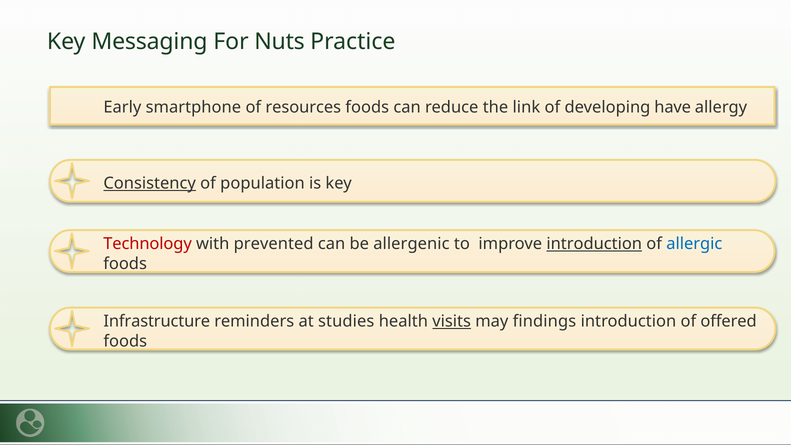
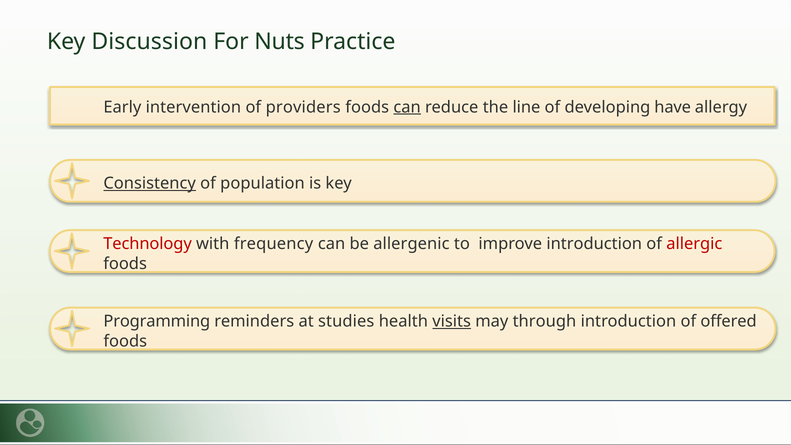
Messaging: Messaging -> Discussion
smartphone: smartphone -> intervention
resources: resources -> providers
can at (407, 107) underline: none -> present
link: link -> line
prevented: prevented -> frequency
introduction at (594, 244) underline: present -> none
allergic colour: blue -> red
Infrastructure: Infrastructure -> Programming
findings: findings -> through
